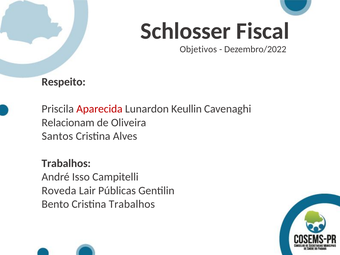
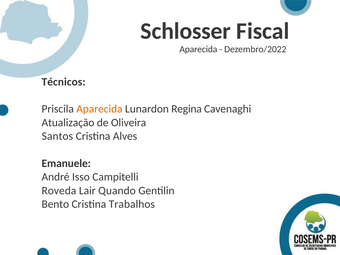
Objetivos at (198, 49): Objetivos -> Aparecida
Respeito: Respeito -> Técnicos
Aparecida at (99, 109) colour: red -> orange
Keullin: Keullin -> Regina
Relacionam: Relacionam -> Atualização
Trabalhos at (66, 163): Trabalhos -> Emanuele
Públicas: Públicas -> Quando
